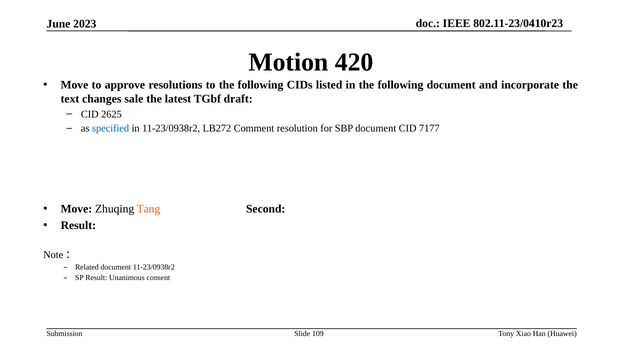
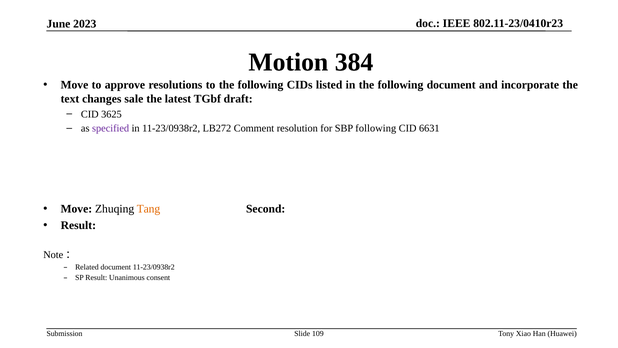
420: 420 -> 384
2625: 2625 -> 3625
specified colour: blue -> purple
SBP document: document -> following
7177: 7177 -> 6631
